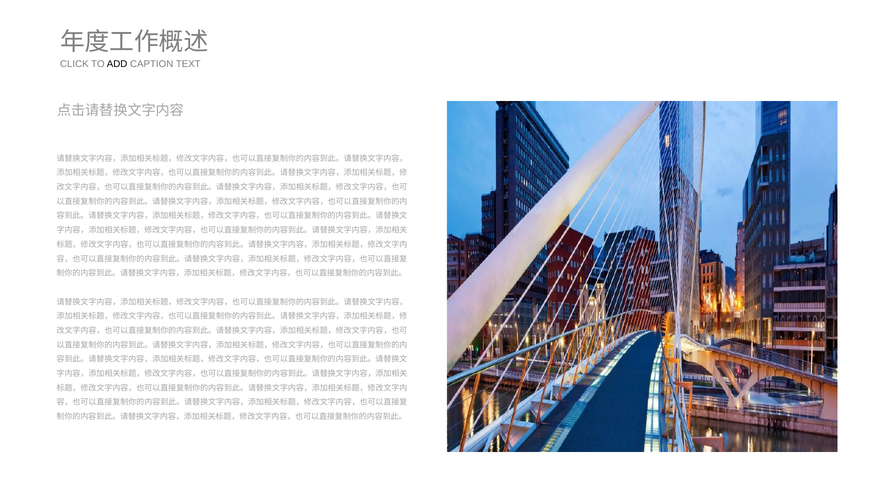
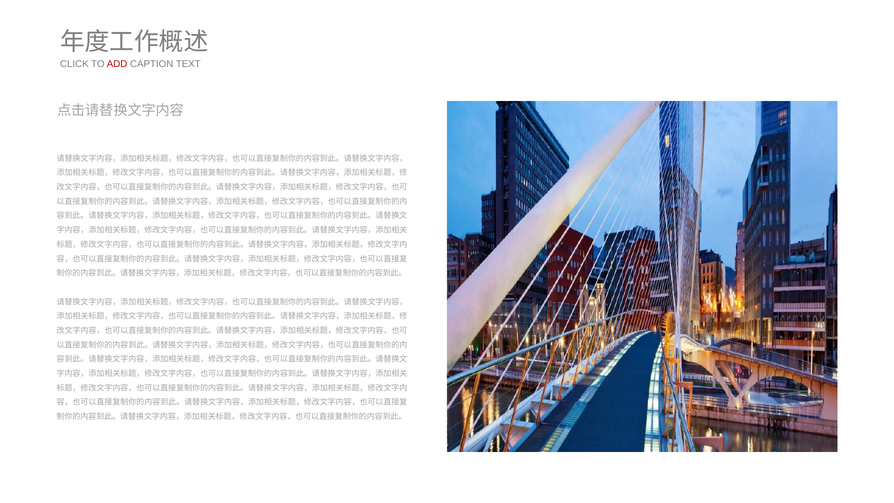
ADD colour: black -> red
